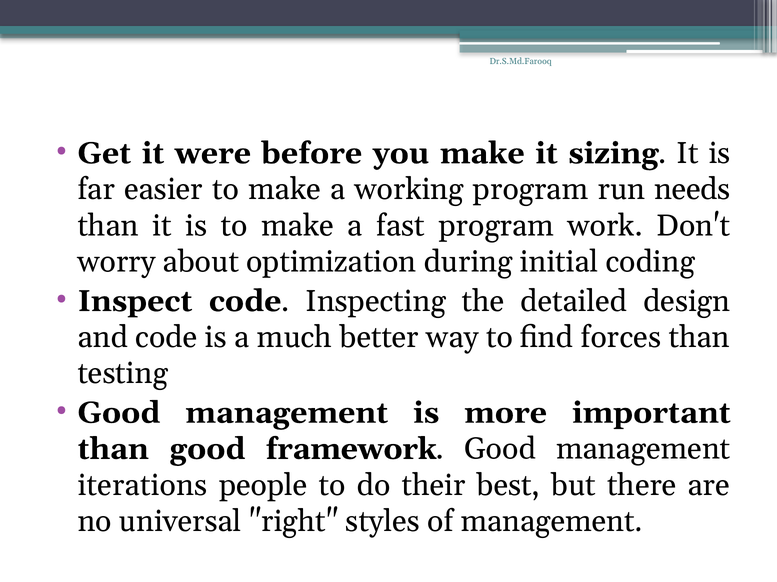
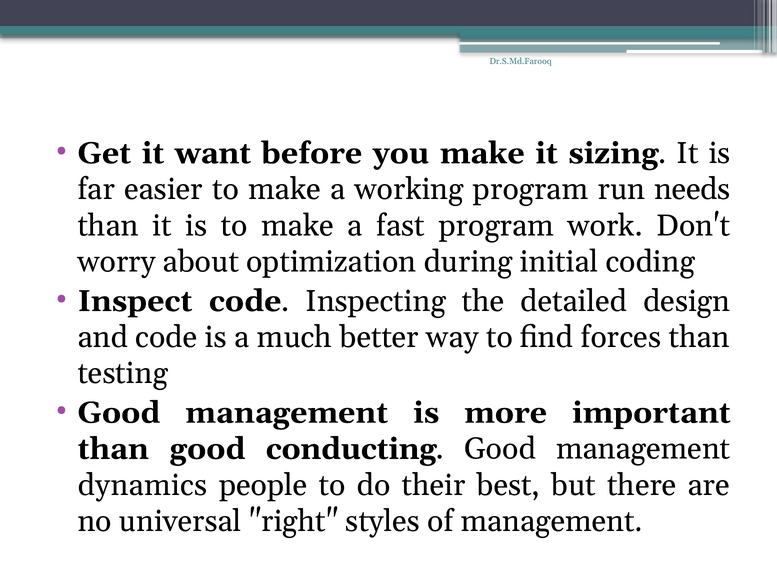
were: were -> want
framework: framework -> conducting
iterations: iterations -> dynamics
